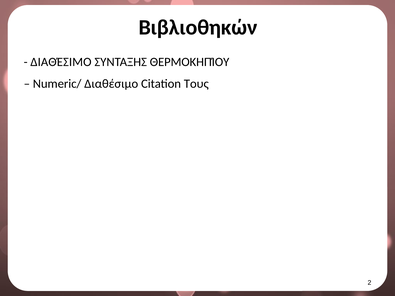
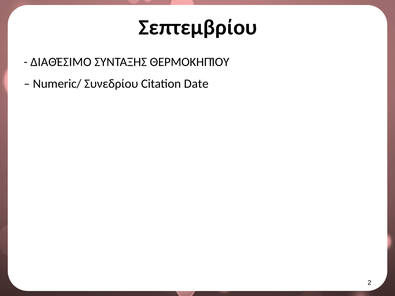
Βιβλιοθηκών: Βιβλιοθηκών -> Σεπτεμβρίου
Numeric/ Διαθέσιμο: Διαθέσιμο -> Συνεδρίου
Τους: Τους -> Date
